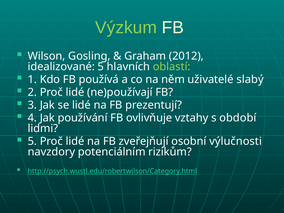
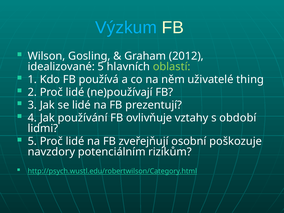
Výzkum colour: light green -> light blue
slabý: slabý -> thing
výlučnosti: výlučnosti -> poškozuje
